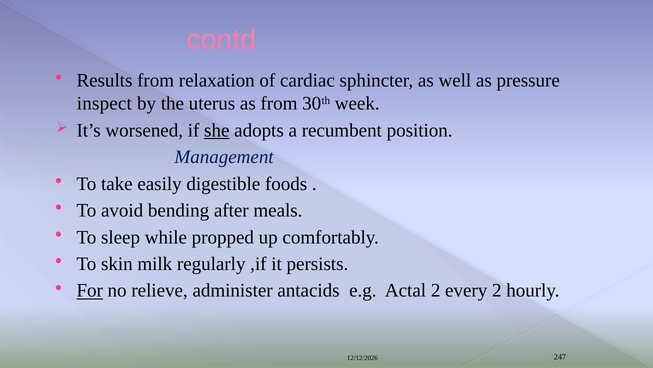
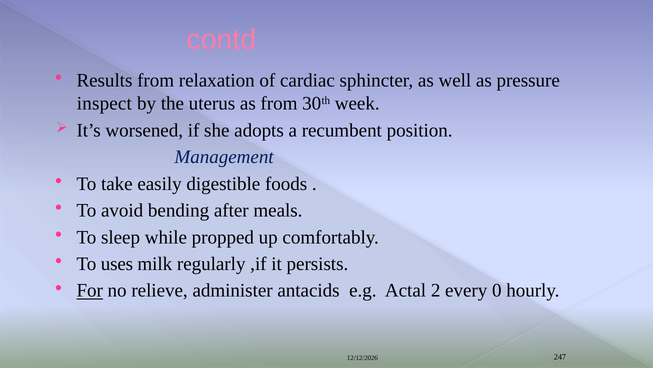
she underline: present -> none
skin: skin -> uses
every 2: 2 -> 0
